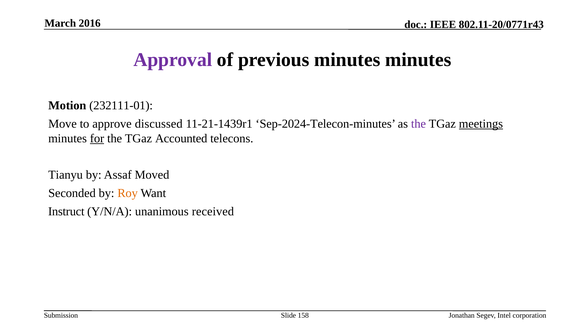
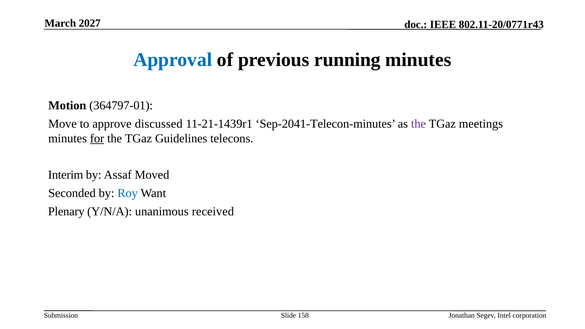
2016: 2016 -> 2027
Approval colour: purple -> blue
previous minutes: minutes -> running
232111-01: 232111-01 -> 364797-01
Sep-2024-Telecon-minutes: Sep-2024-Telecon-minutes -> Sep-2041-Telecon-minutes
meetings underline: present -> none
Accounted: Accounted -> Guidelines
Tianyu: Tianyu -> Interim
Roy colour: orange -> blue
Instruct: Instruct -> Plenary
